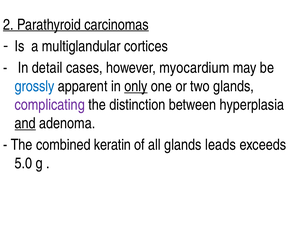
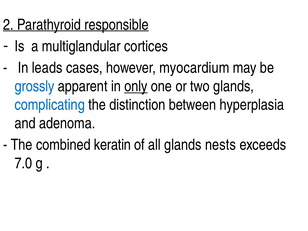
carcinomas: carcinomas -> responsible
detail: detail -> leads
complicating colour: purple -> blue
and underline: present -> none
leads: leads -> nests
5.0: 5.0 -> 7.0
